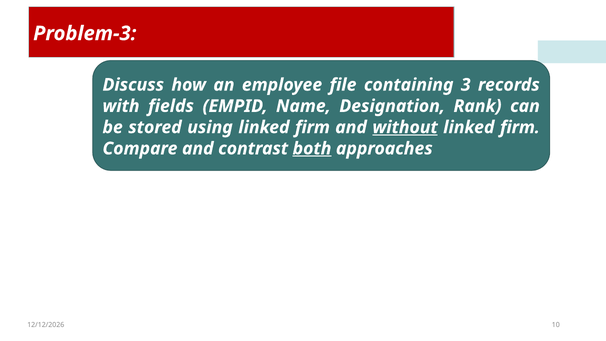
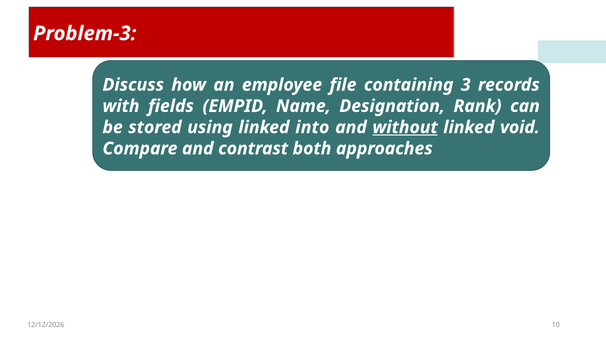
using linked firm: firm -> into
firm at (520, 127): firm -> void
both underline: present -> none
